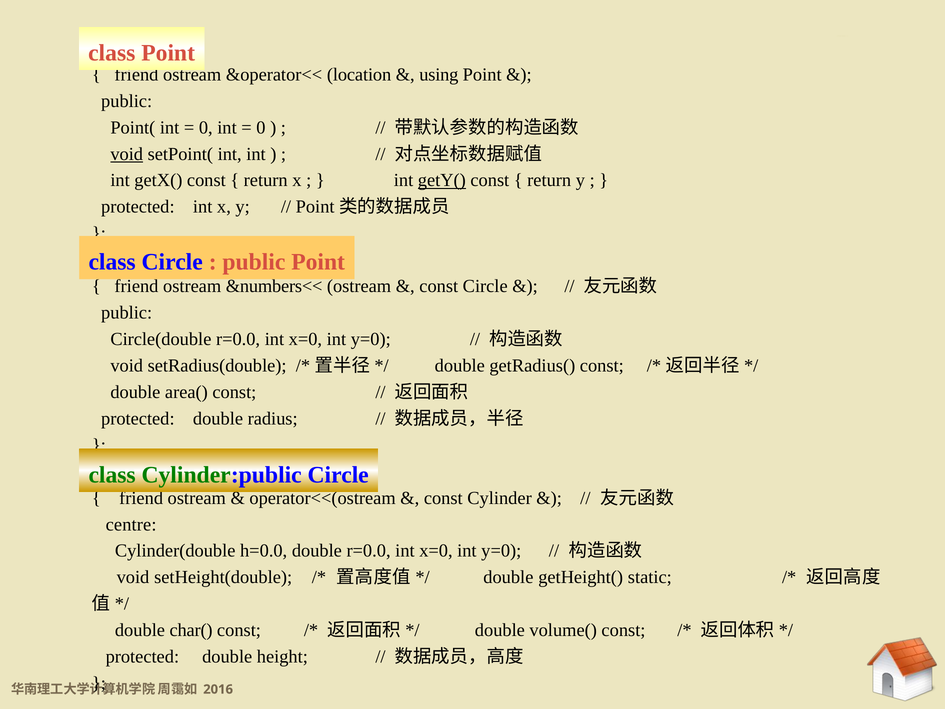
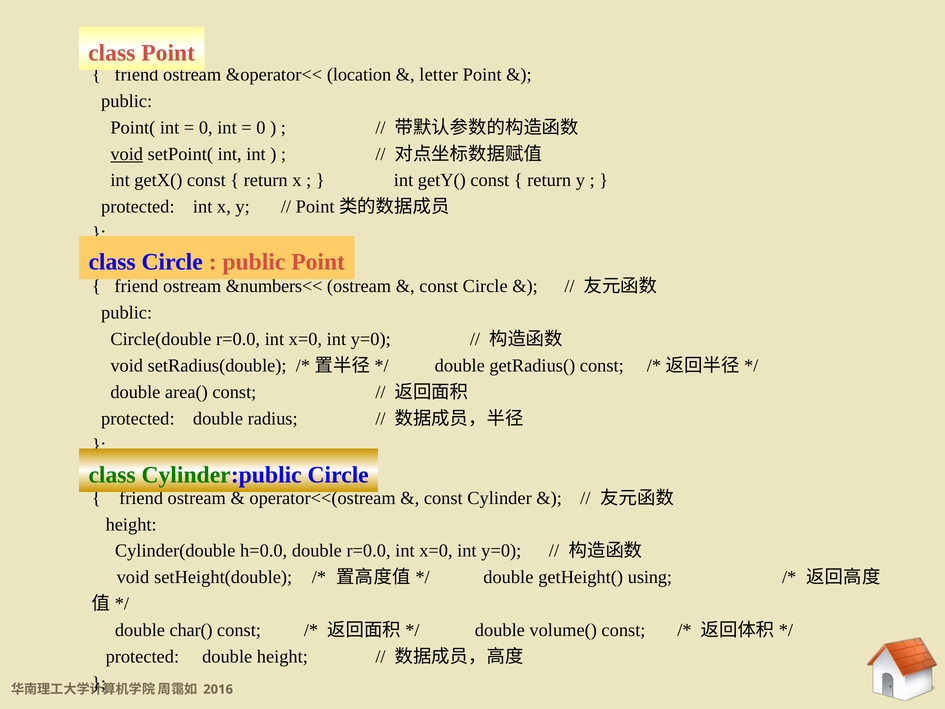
using: using -> letter
getY( underline: present -> none
centre at (131, 524): centre -> height
static: static -> using
